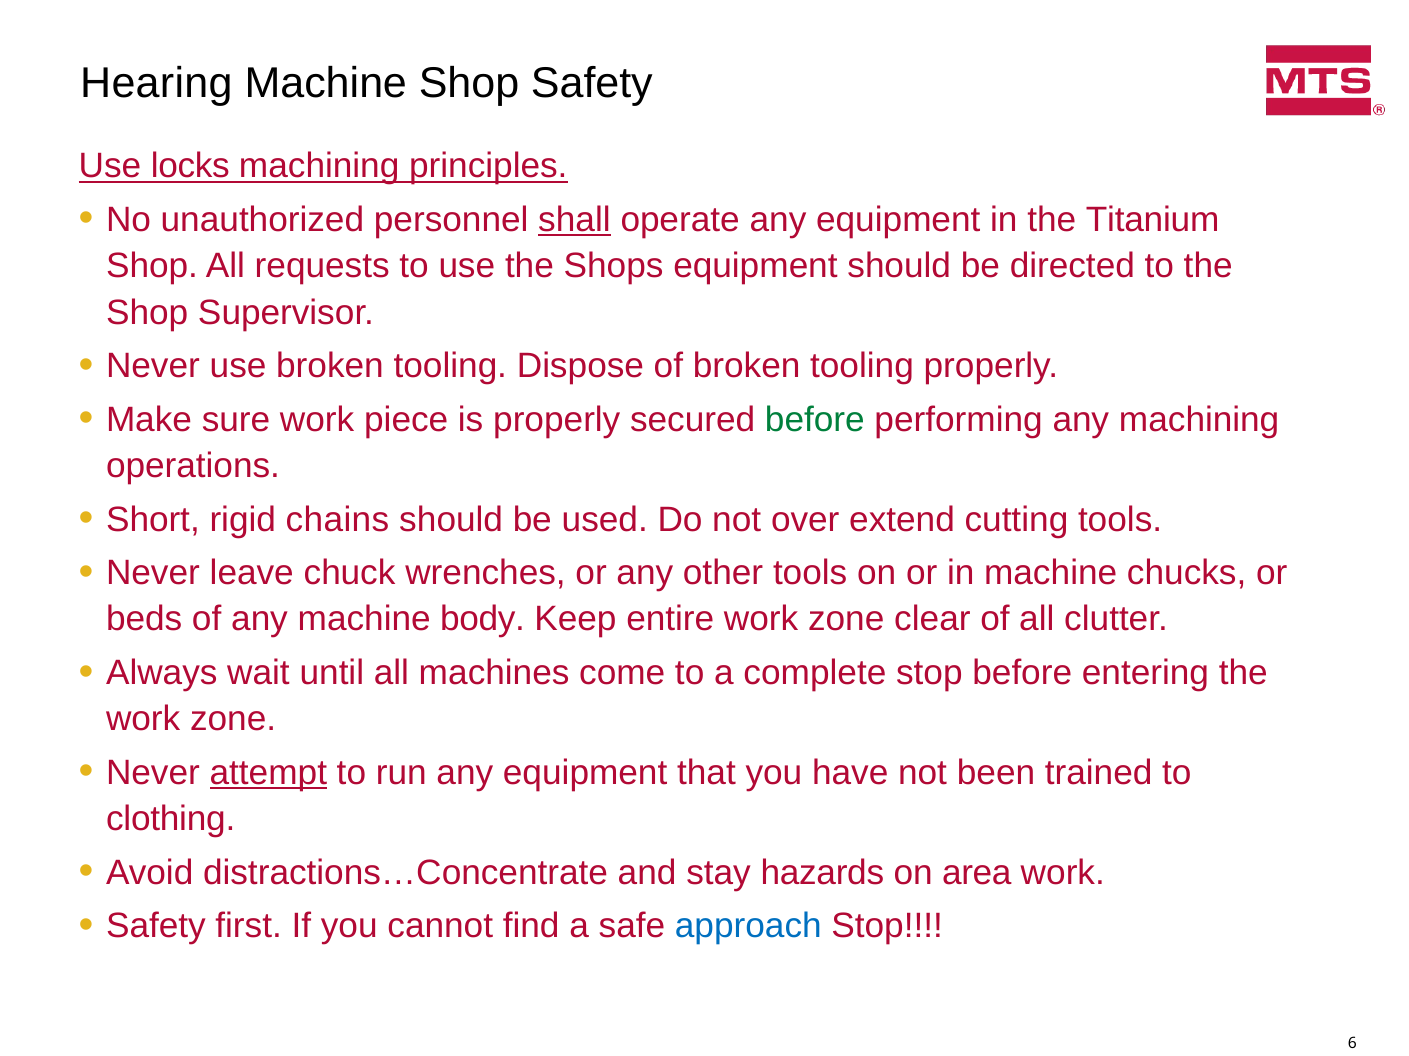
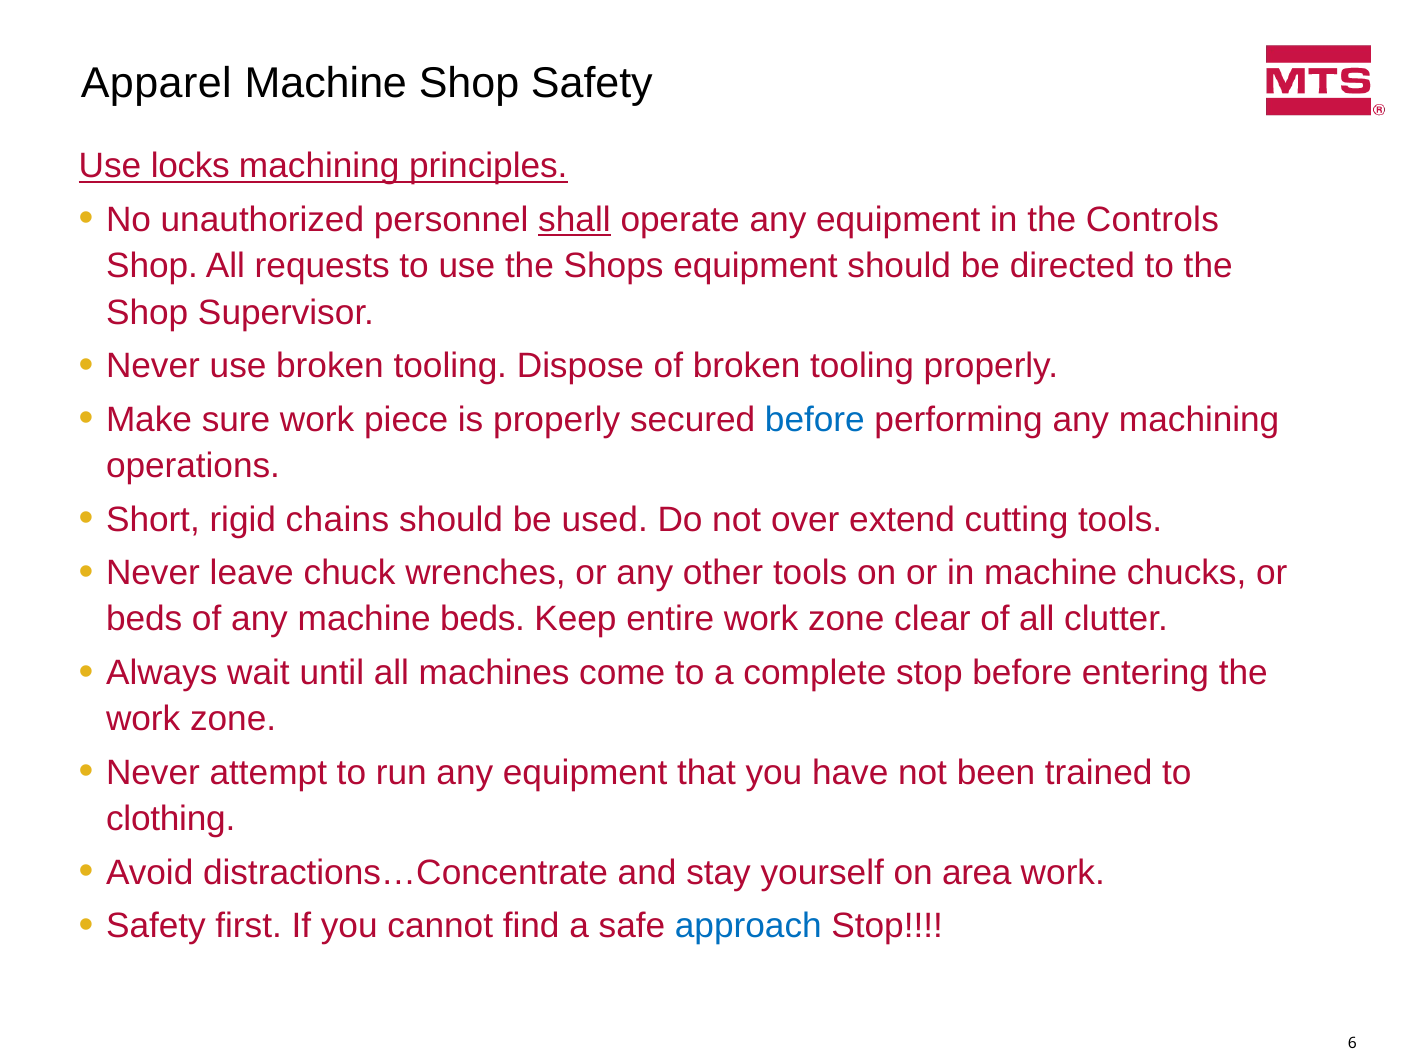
Hearing: Hearing -> Apparel
Titanium: Titanium -> Controls
before at (815, 420) colour: green -> blue
machine body: body -> beds
attempt underline: present -> none
hazards: hazards -> yourself
